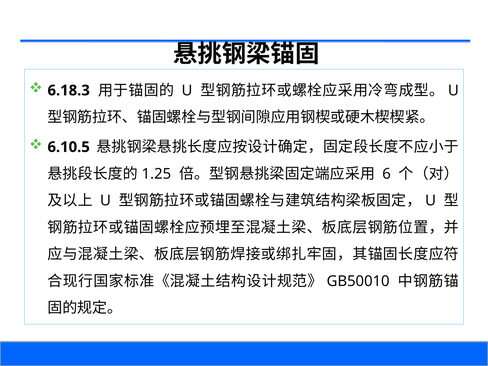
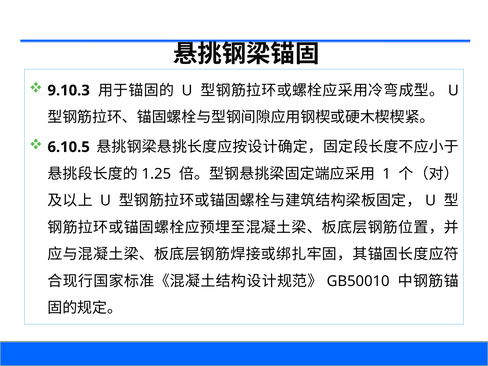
6.18.3: 6.18.3 -> 9.10.3
6: 6 -> 1
